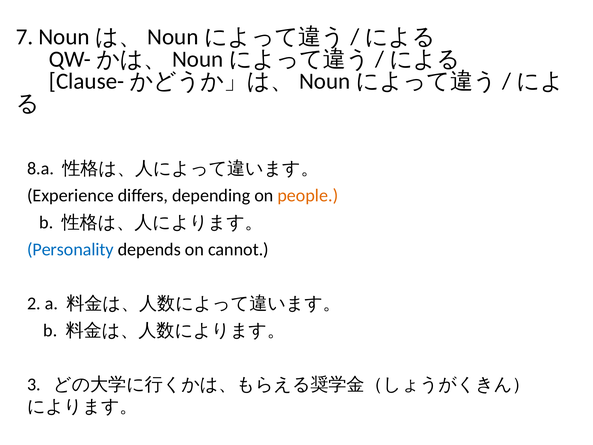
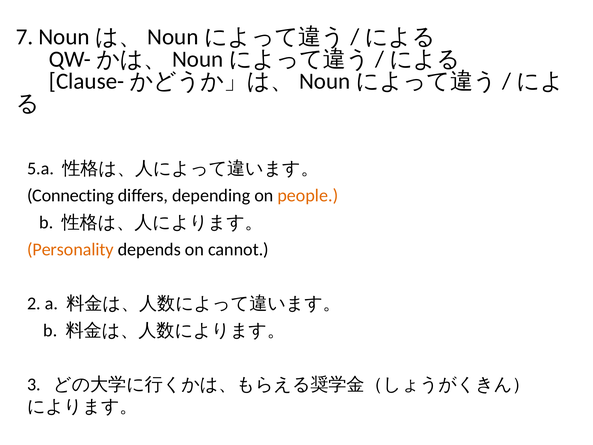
8.a: 8.a -> 5.a
Experience: Experience -> Connecting
Personality colour: blue -> orange
